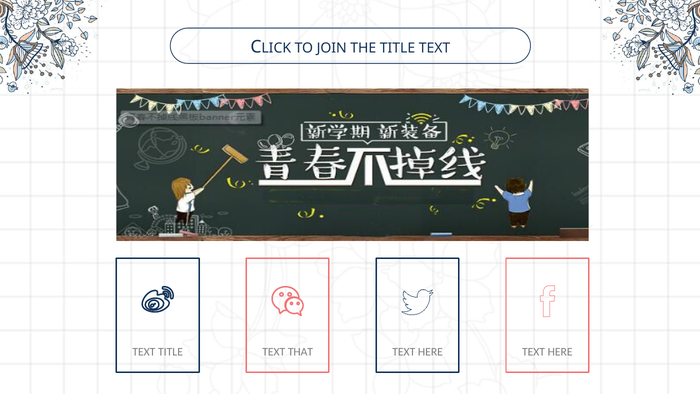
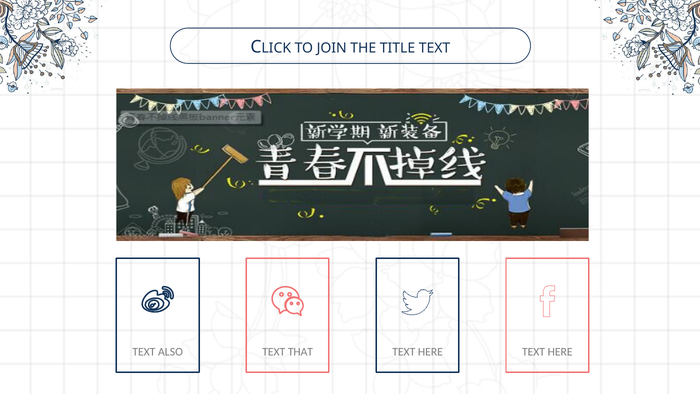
TEXT TITLE: TITLE -> ALSO
